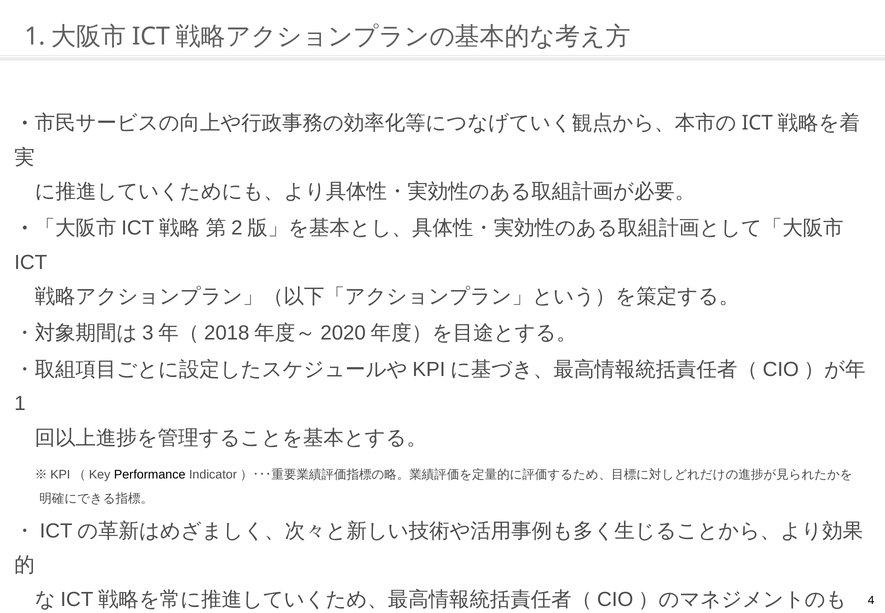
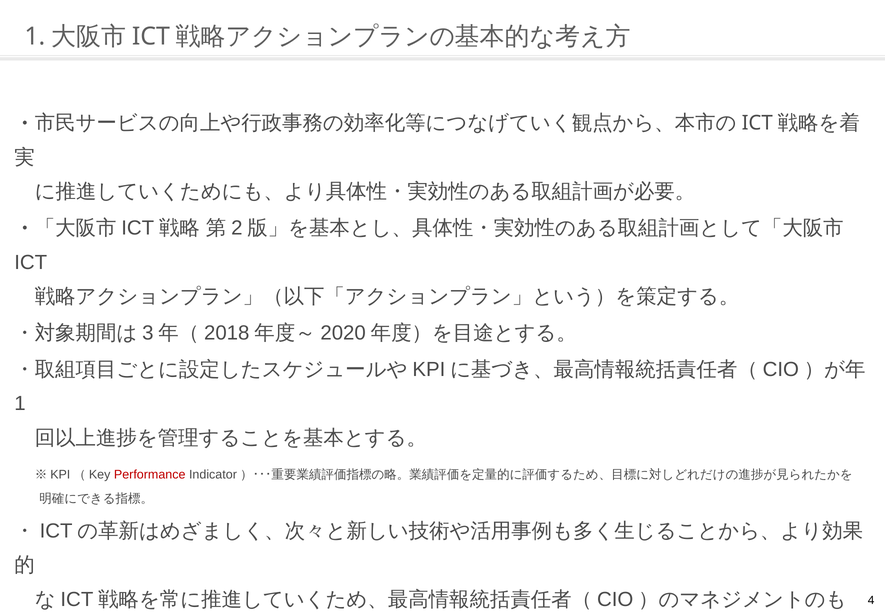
Performance colour: black -> red
